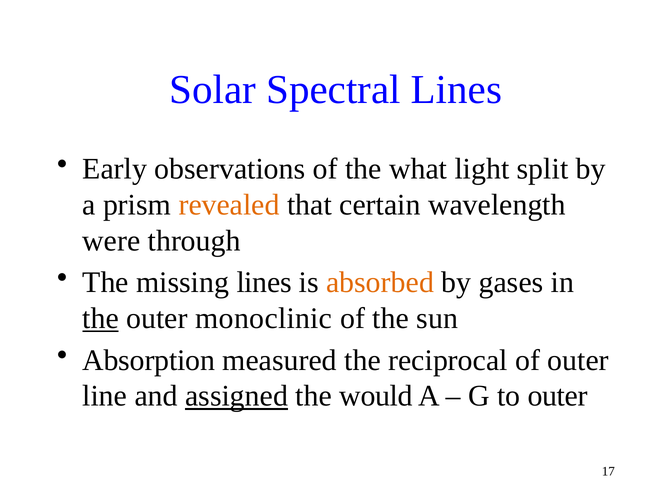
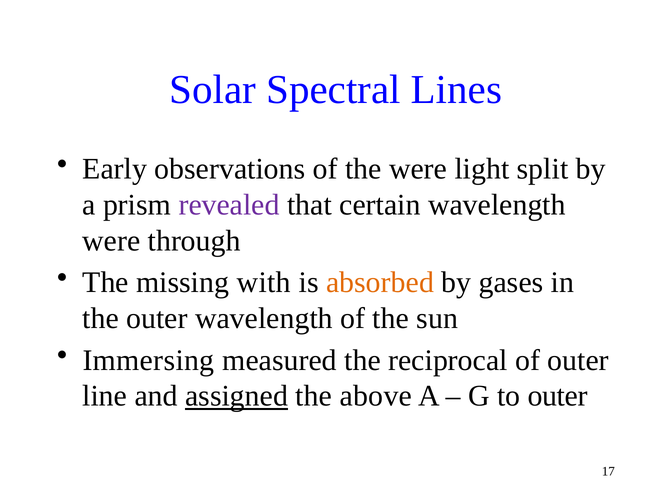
the what: what -> were
revealed colour: orange -> purple
missing lines: lines -> with
the at (101, 318) underline: present -> none
outer monoclinic: monoclinic -> wavelength
Absorption: Absorption -> Immersing
would: would -> above
